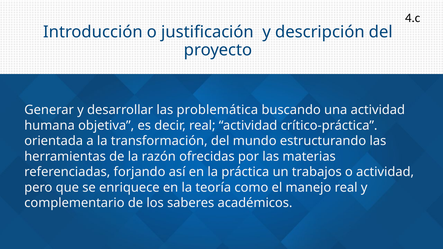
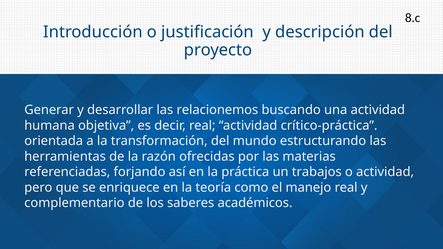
4.c: 4.c -> 8.c
problemática: problemática -> relacionemos
